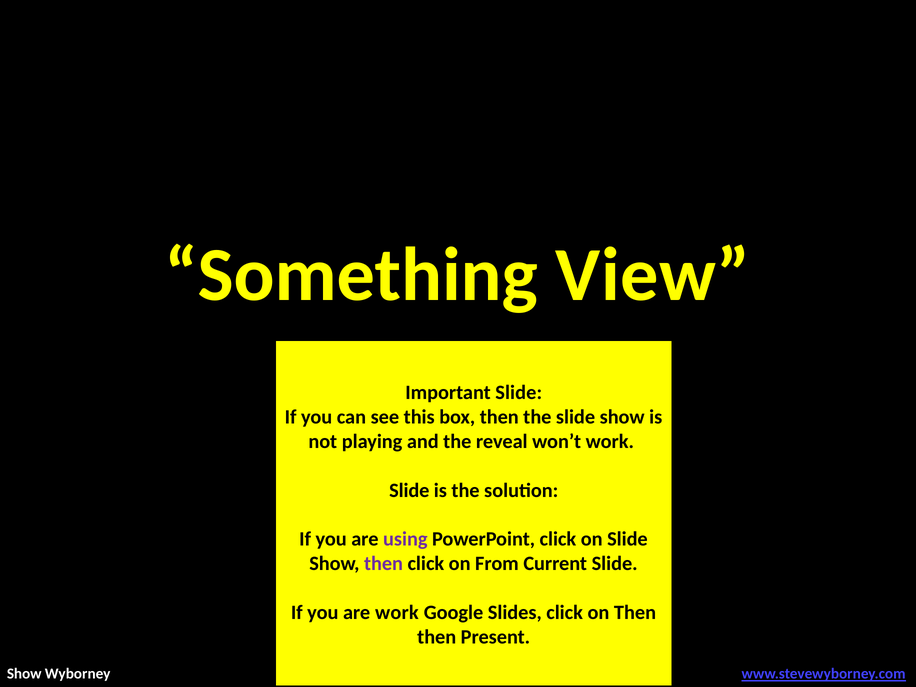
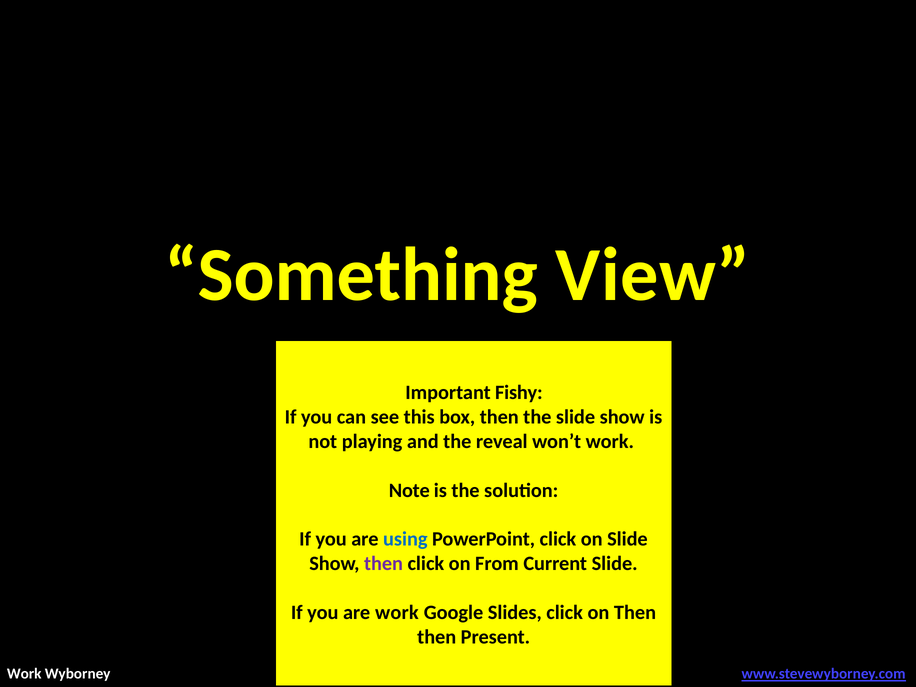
Important Slide: Slide -> Fishy
Slide at (409, 490): Slide -> Note
using colour: purple -> blue
Show at (24, 674): Show -> Work
